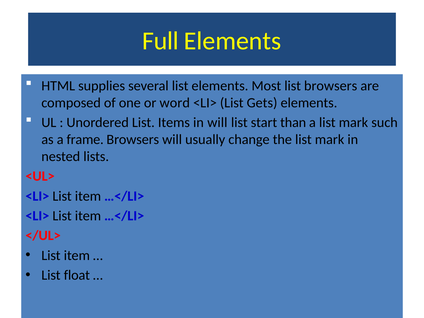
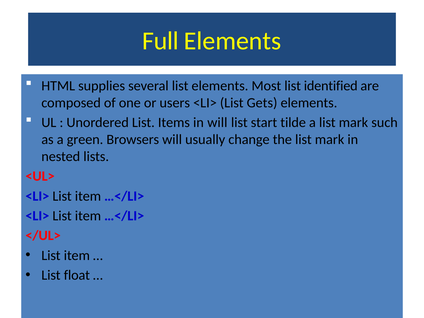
list browsers: browsers -> identified
word: word -> users
than: than -> tilde
frame: frame -> green
